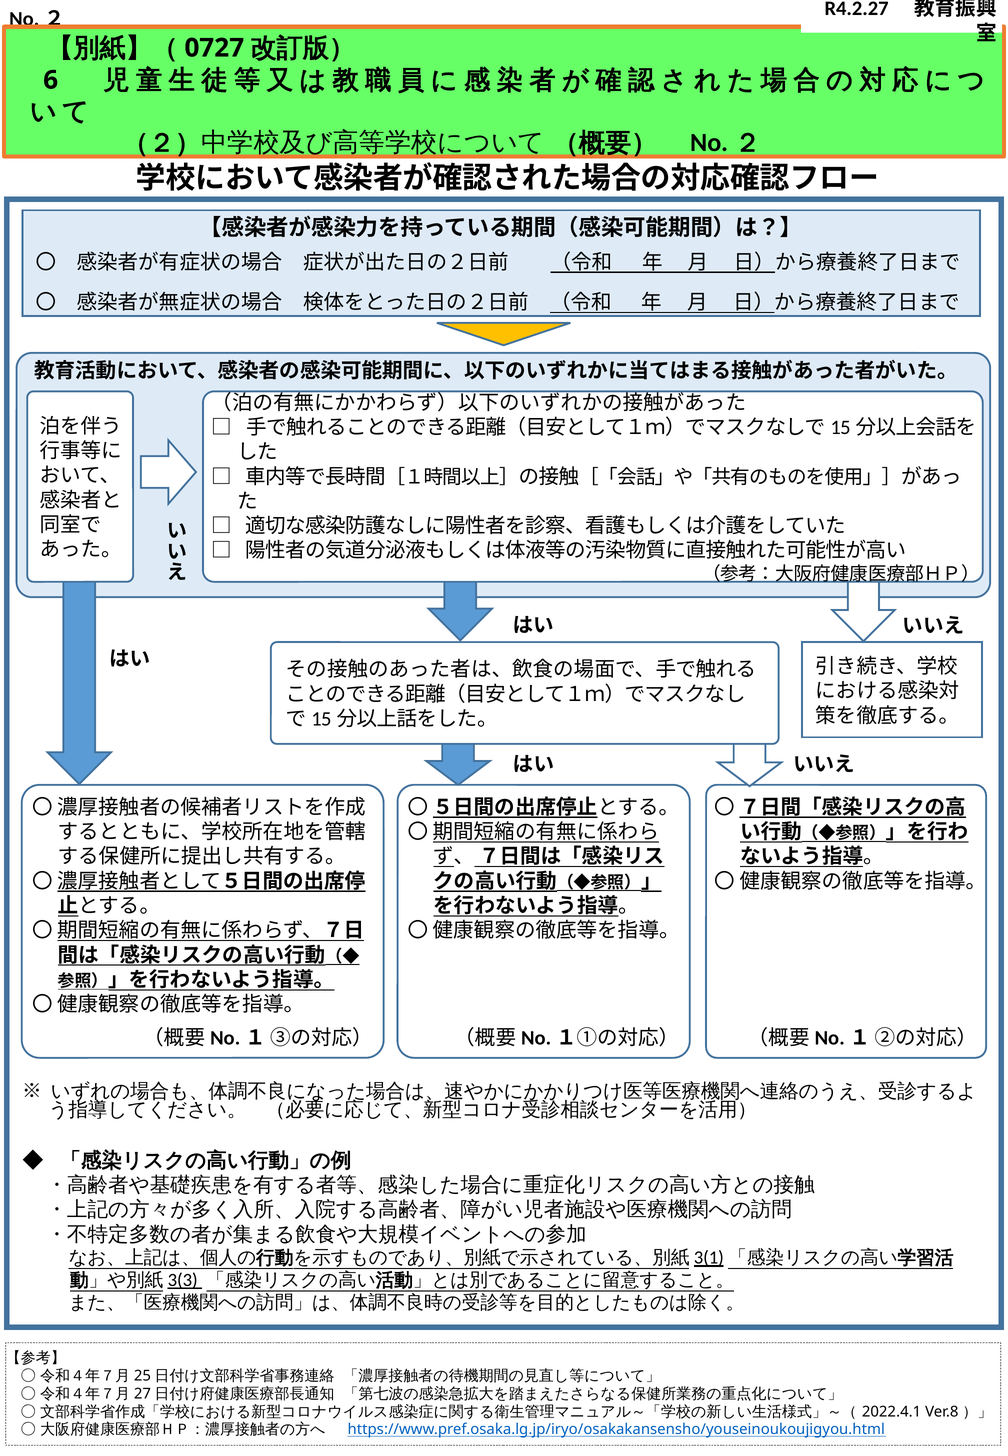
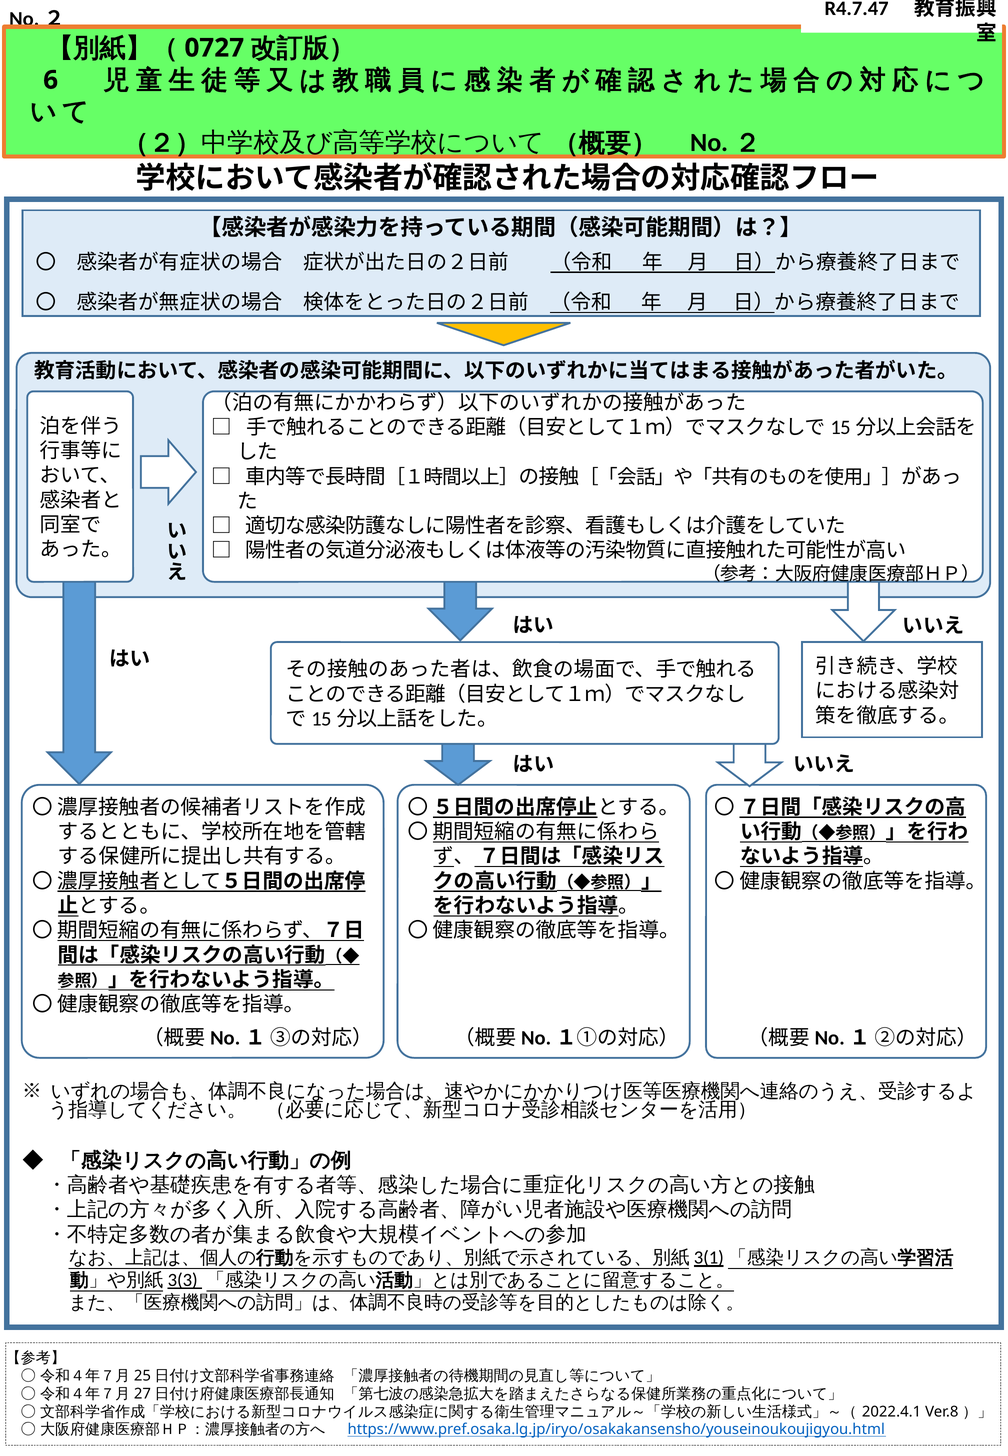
R4.2.27: R4.2.27 -> R4.7.47
